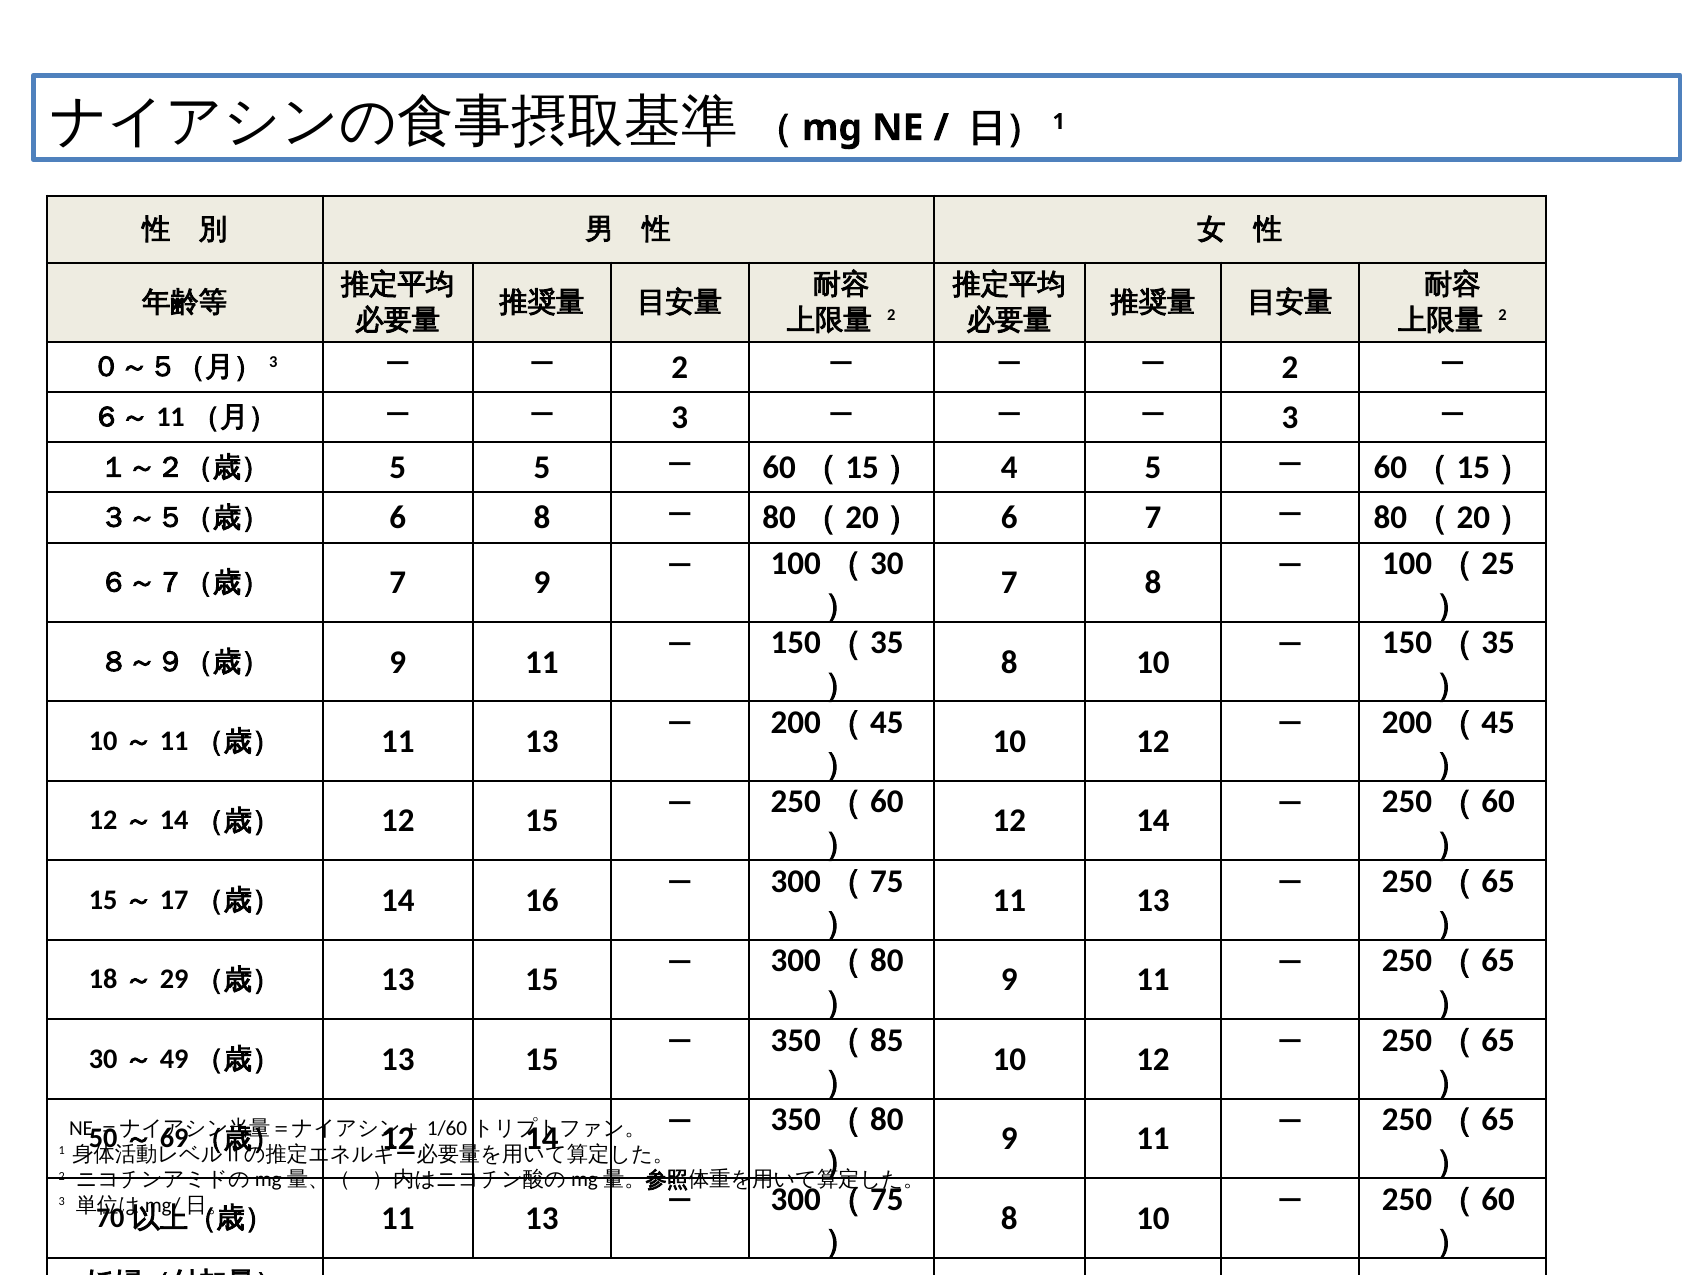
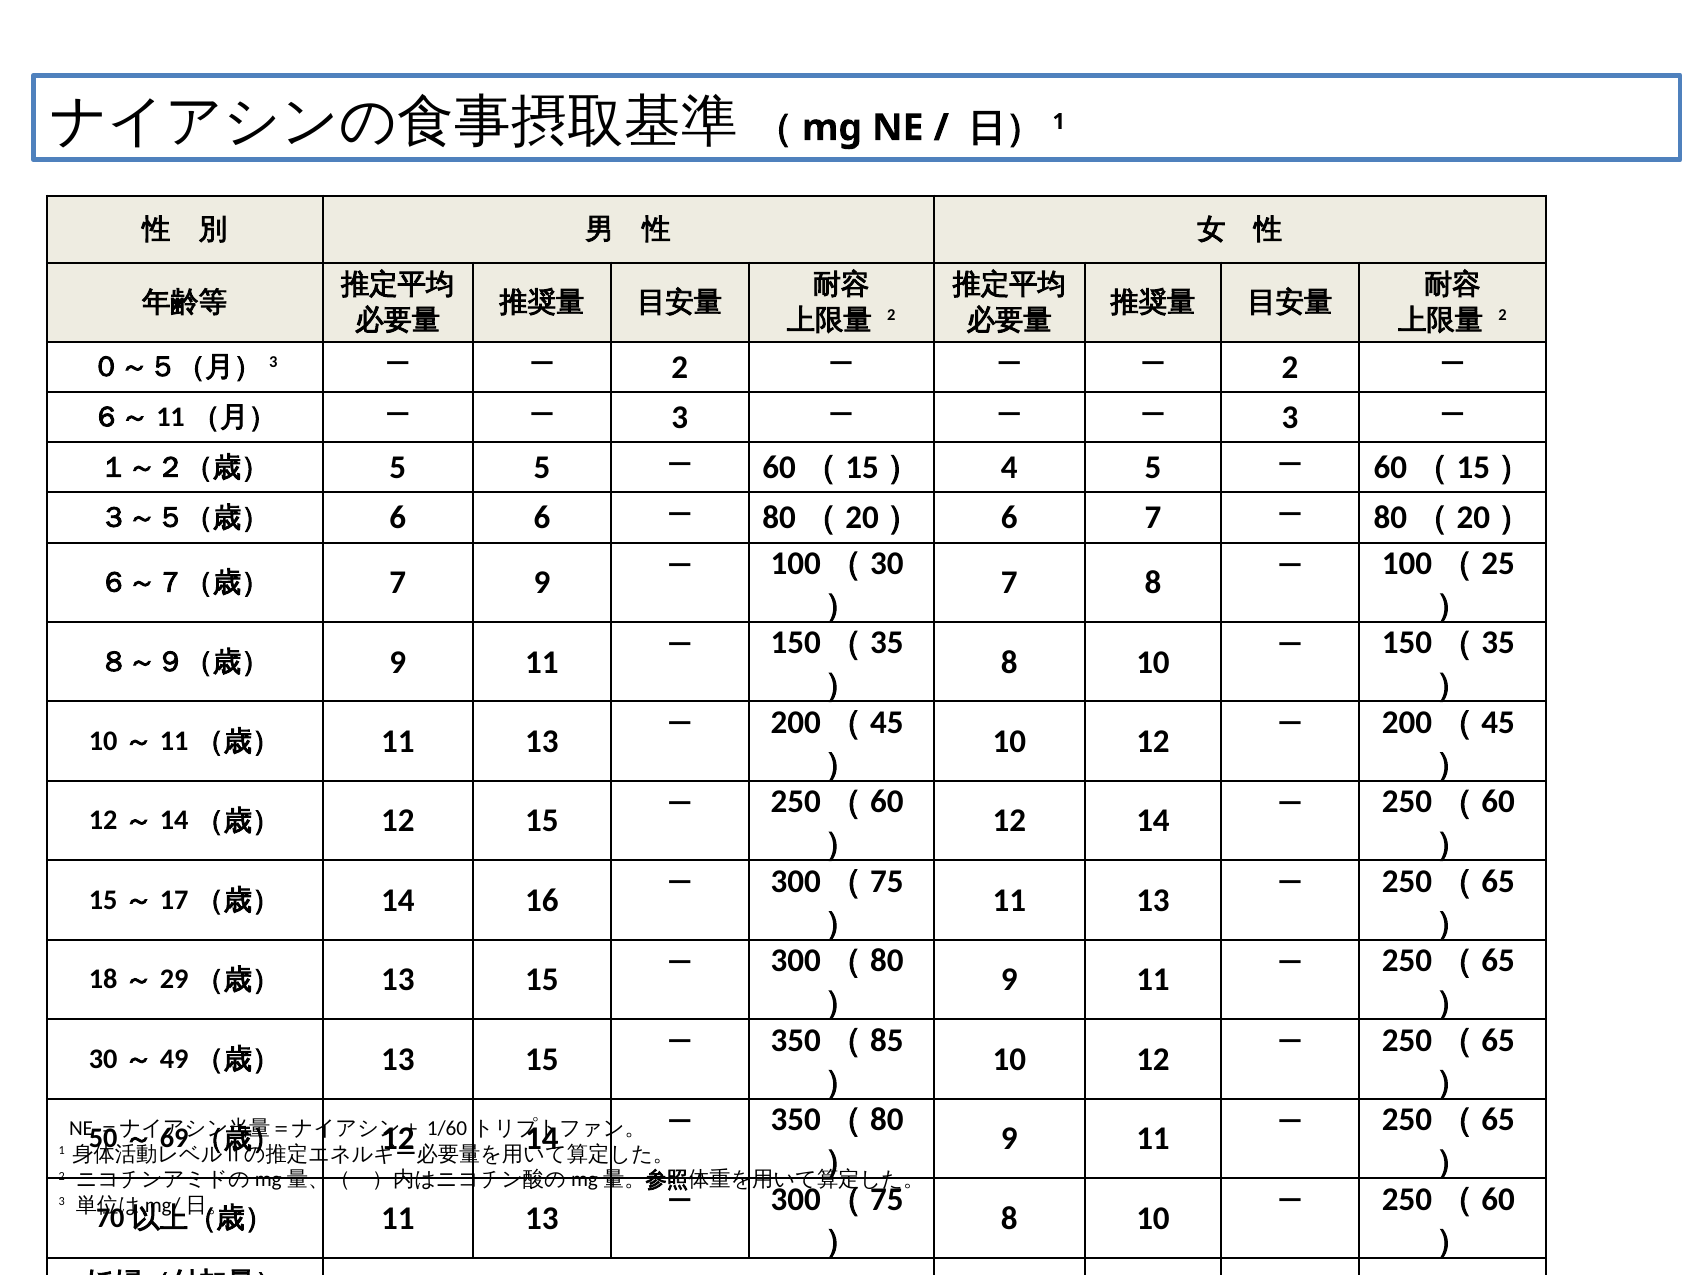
6 8: 8 -> 6
